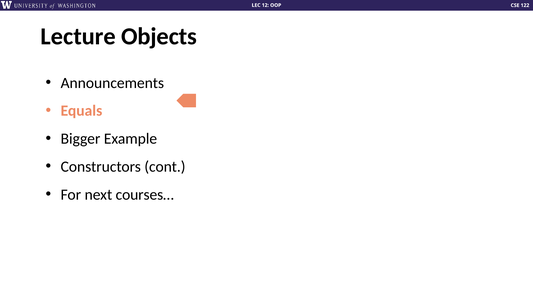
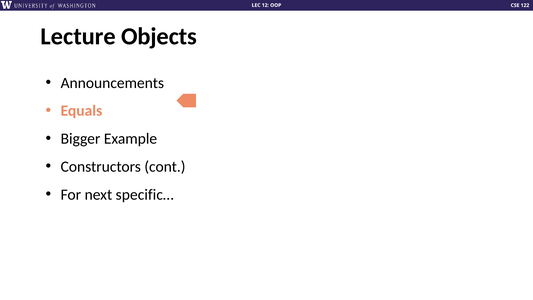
courses…: courses… -> specific…
